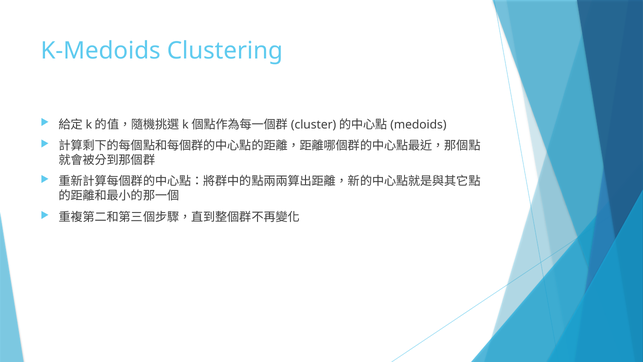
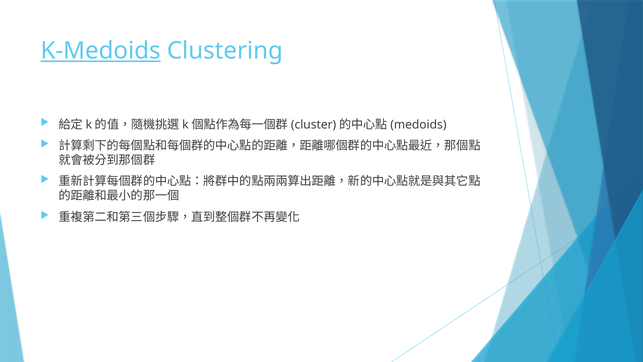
K-Medoids underline: none -> present
